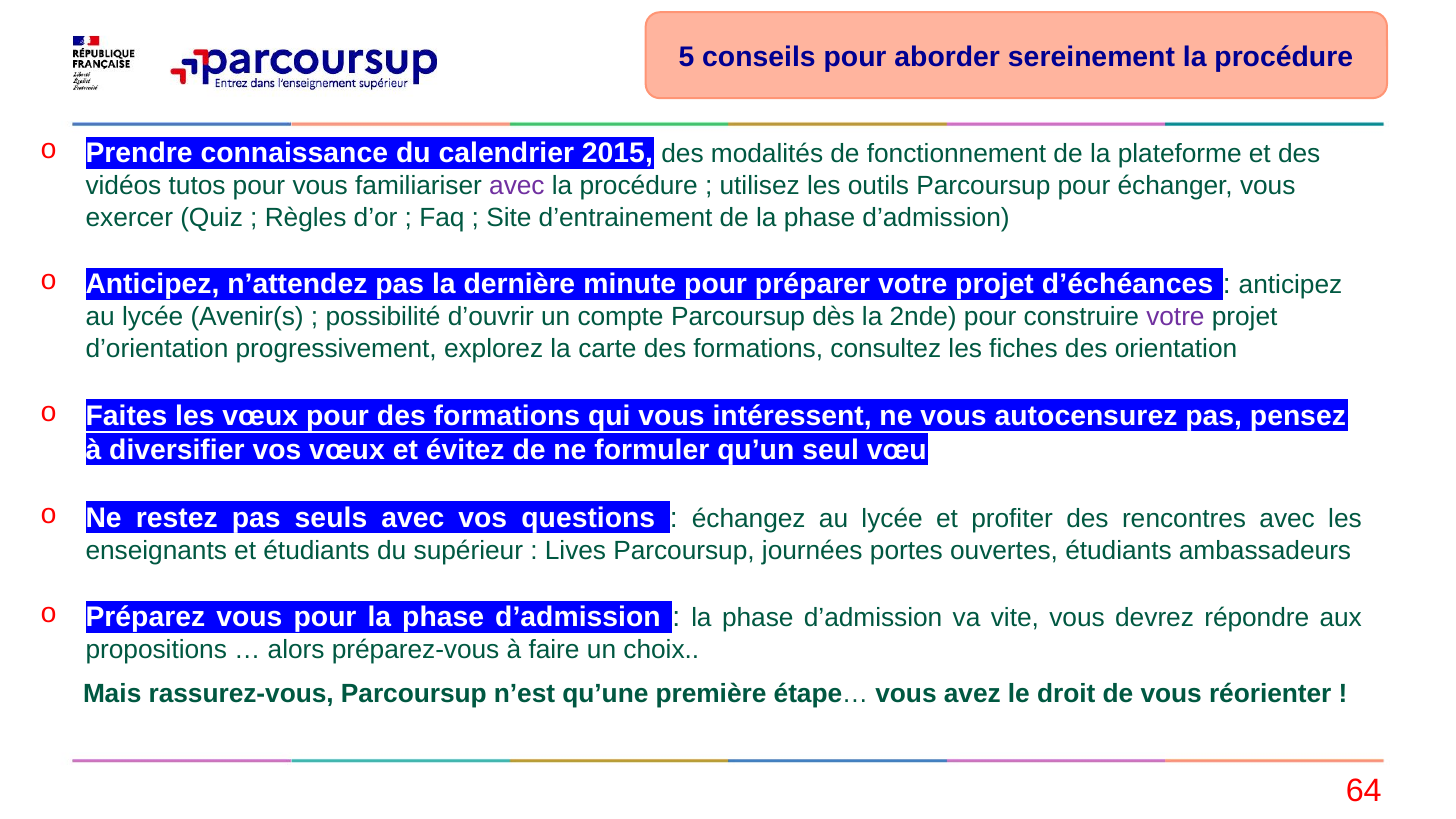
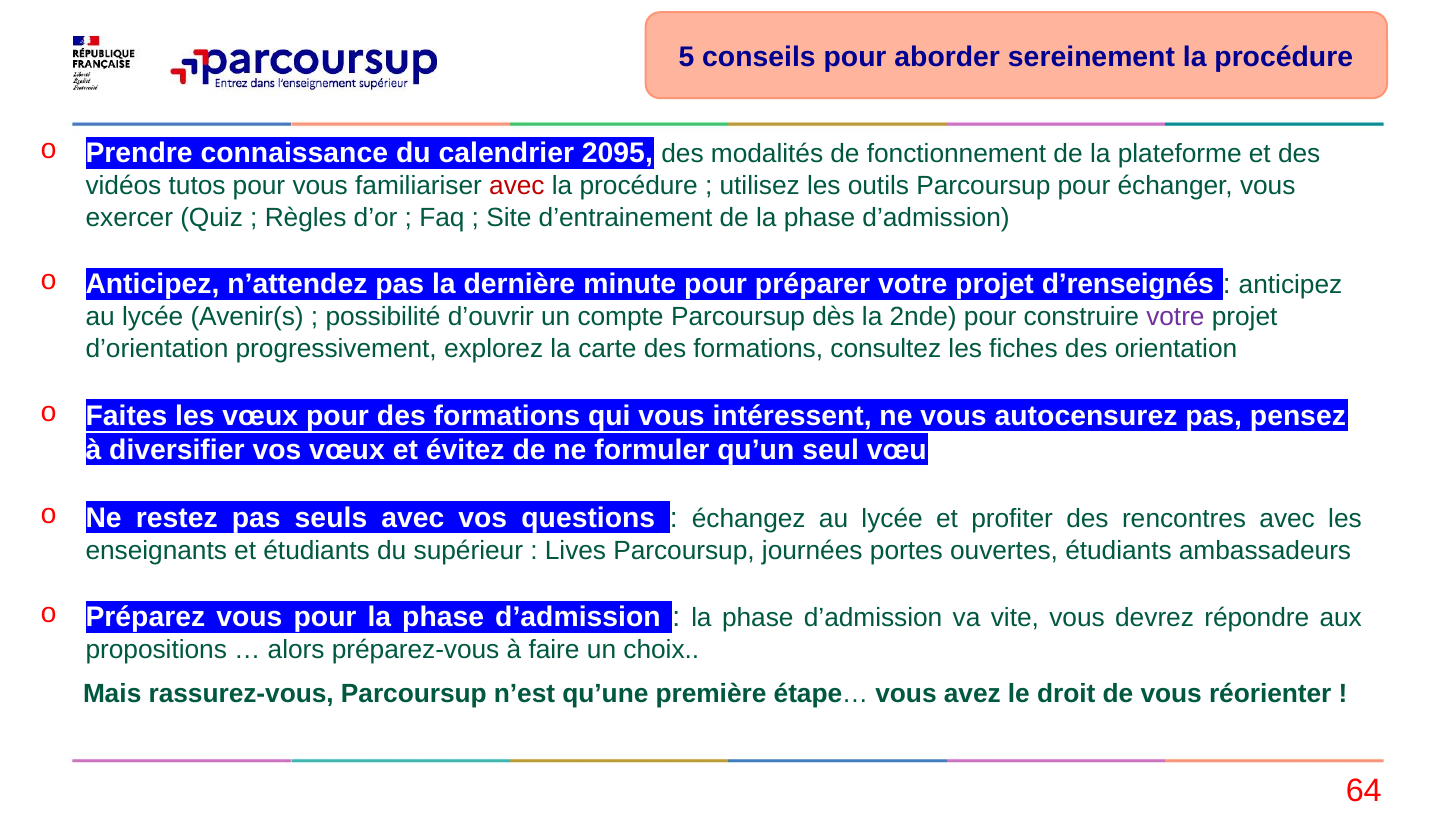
2015: 2015 -> 2095
avec at (517, 186) colour: purple -> red
d’échéances: d’échéances -> d’renseignés
